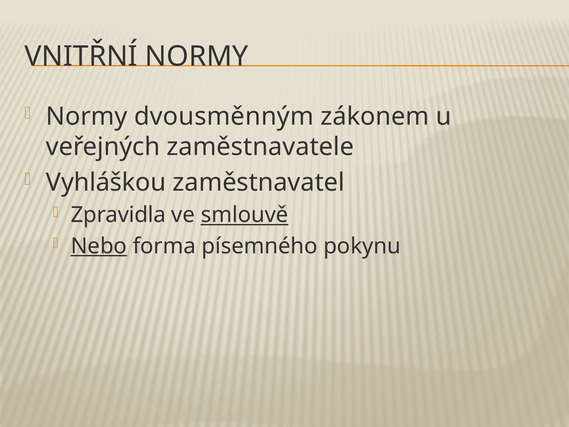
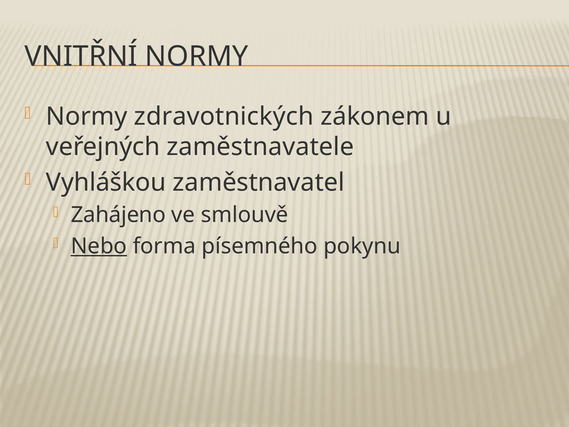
dvousměnným: dvousměnným -> zdravotnických
Zpravidla: Zpravidla -> Zahájeno
smlouvě underline: present -> none
